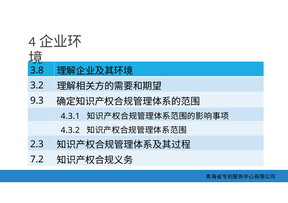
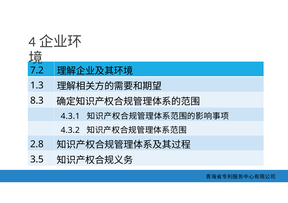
3.8: 3.8 -> 7.2
3.2: 3.2 -> 1.3
9.3: 9.3 -> 8.3
2.3: 2.3 -> 2.8
7.2: 7.2 -> 3.5
